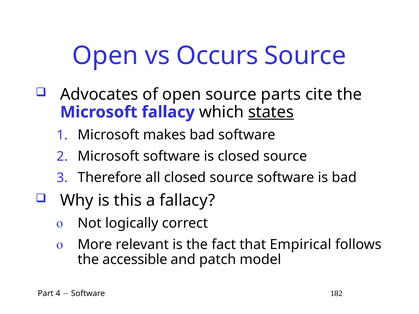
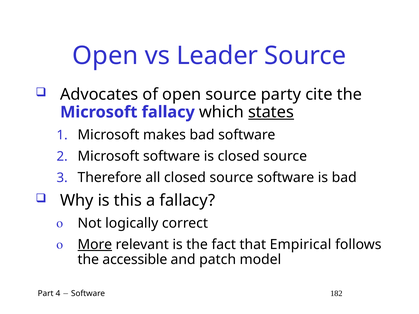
Occurs: Occurs -> Leader
parts: parts -> party
More underline: none -> present
